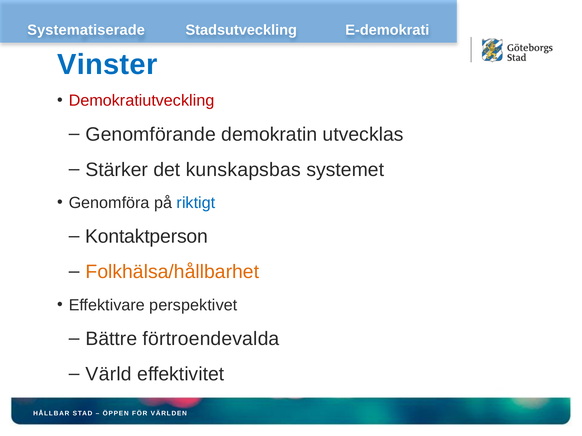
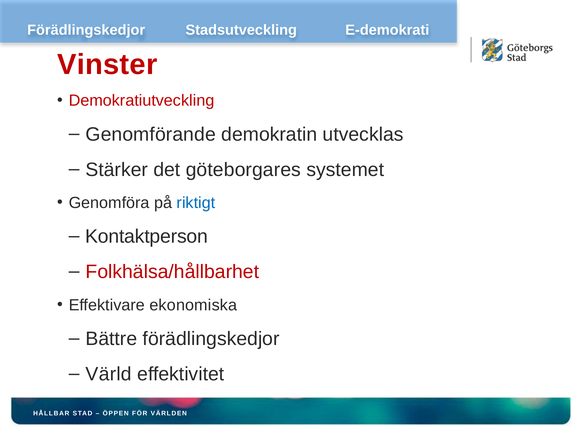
Systematiserade at (86, 30): Systematiserade -> Förädlingskedjor
Vinster colour: blue -> red
kunskapsbas: kunskapsbas -> göteborgares
Folkhälsa/hållbarhet colour: orange -> red
perspektivet: perspektivet -> ekonomiska
Bättre förtroendevalda: förtroendevalda -> förädlingskedjor
